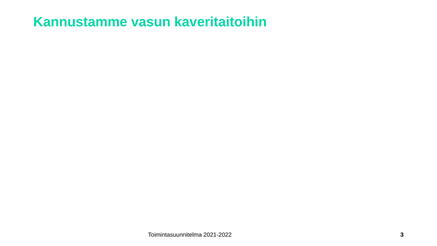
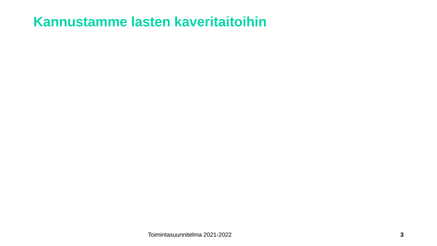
vasun: vasun -> lasten
